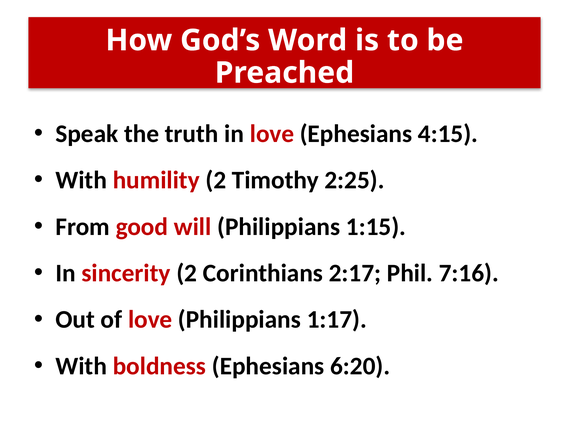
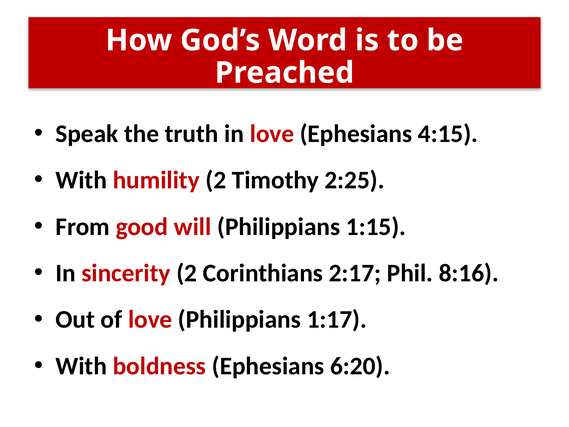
7:16: 7:16 -> 8:16
